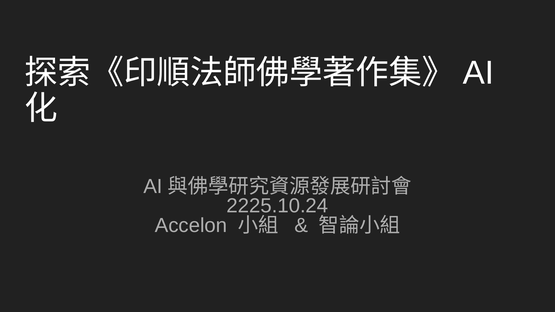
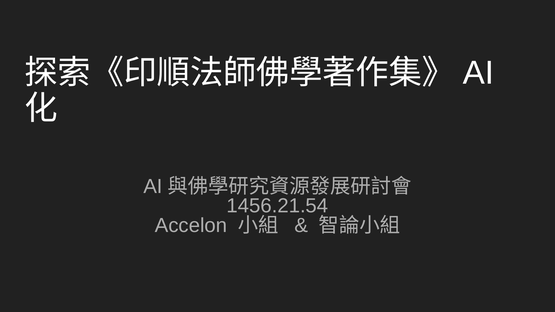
2225.10.24: 2225.10.24 -> 1456.21.54
